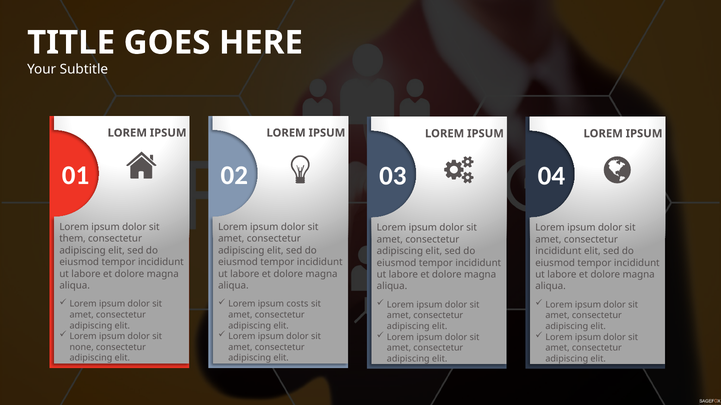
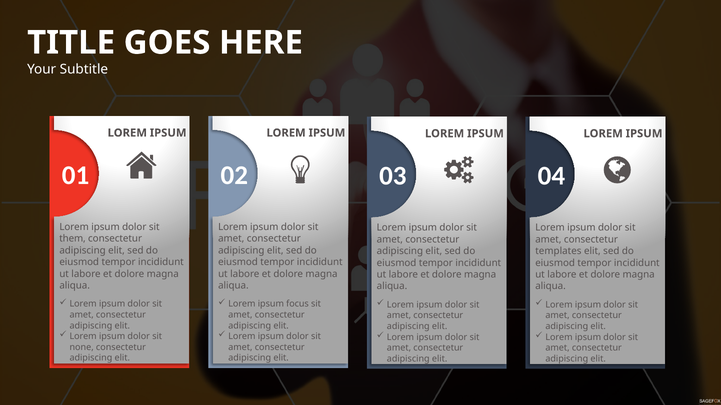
incididunt at (558, 251): incididunt -> templates
costs: costs -> focus
